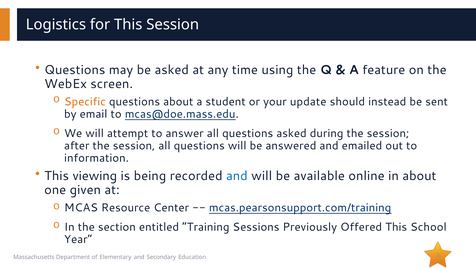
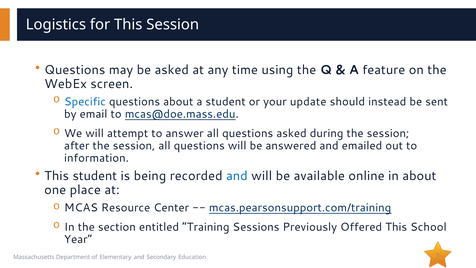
Specific colour: orange -> blue
This viewing: viewing -> student
given: given -> place
